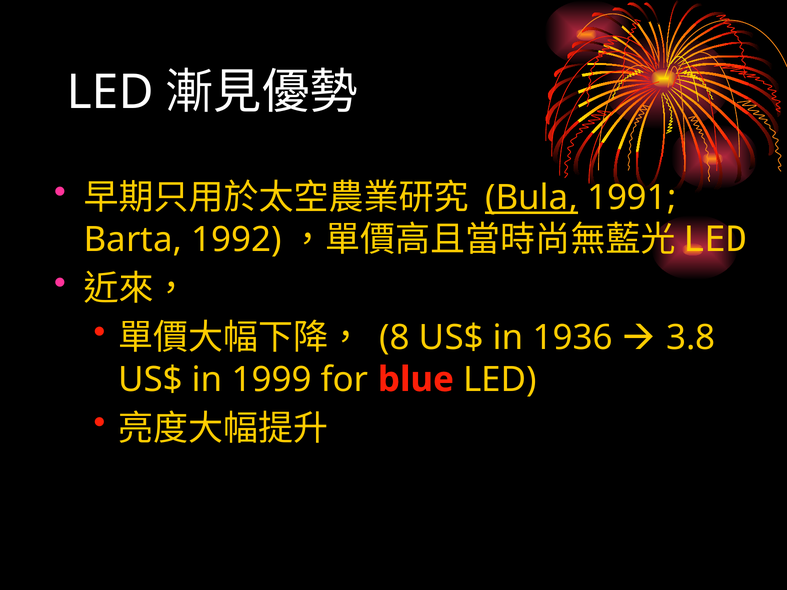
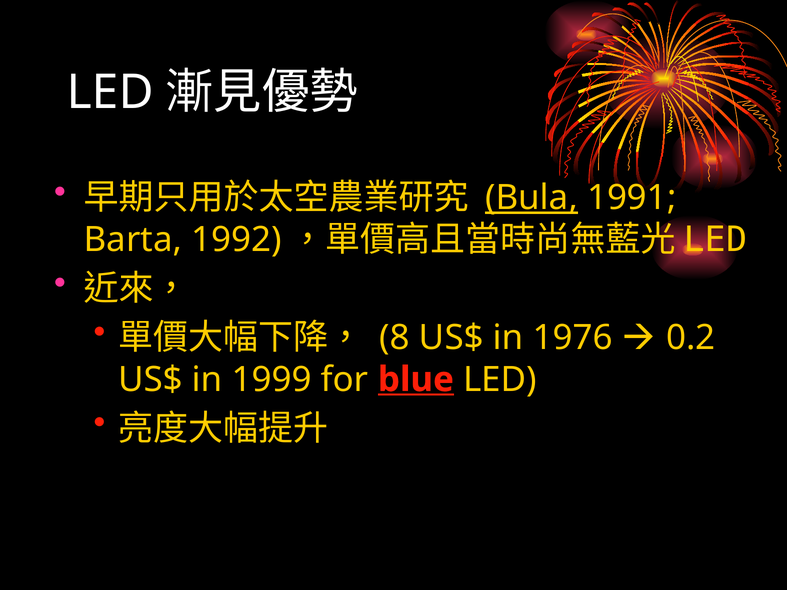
1936: 1936 -> 1976
3.8: 3.8 -> 0.2
blue underline: none -> present
